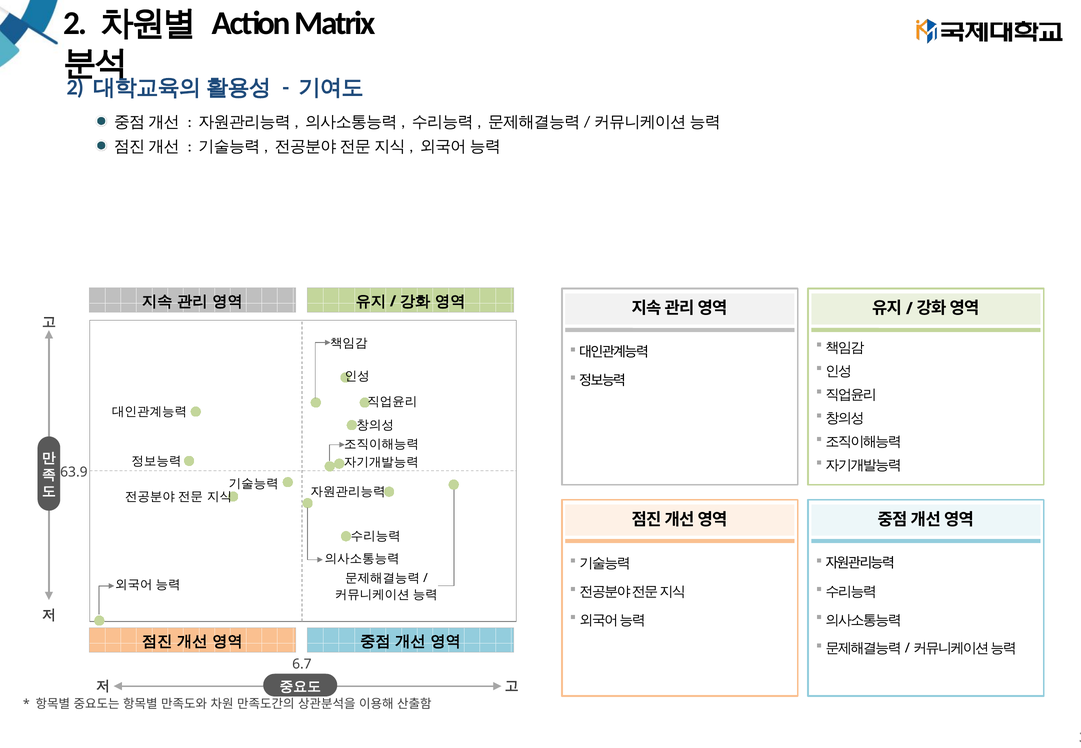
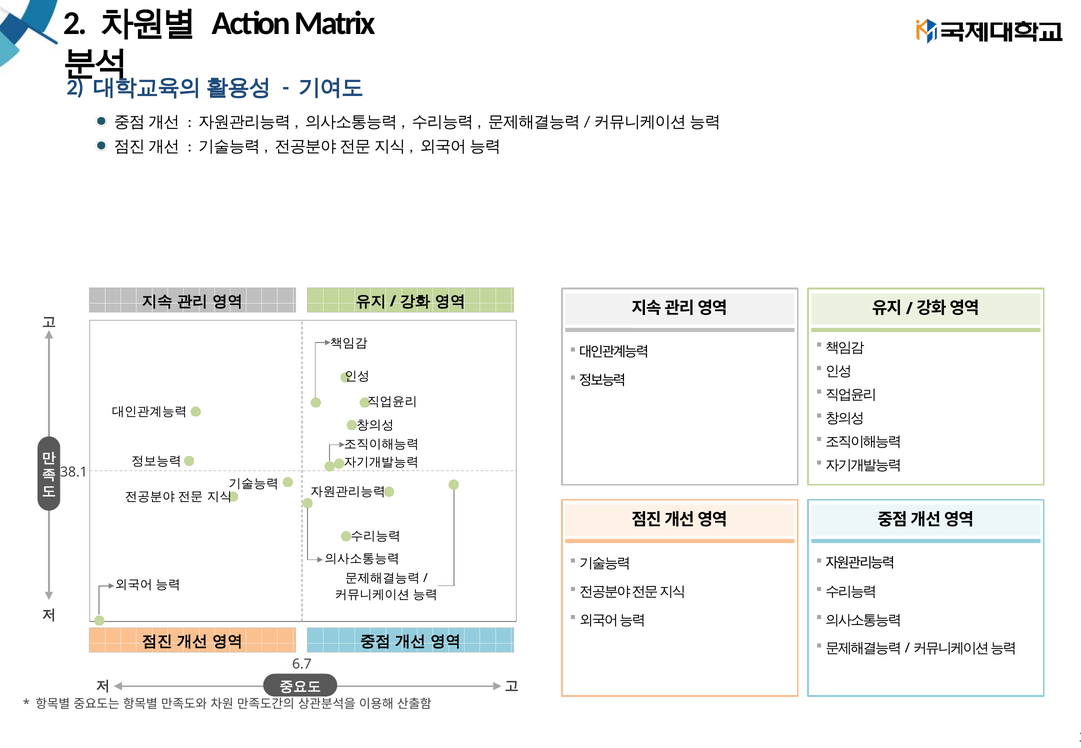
63.9: 63.9 -> 38.1
